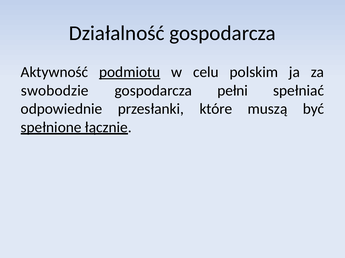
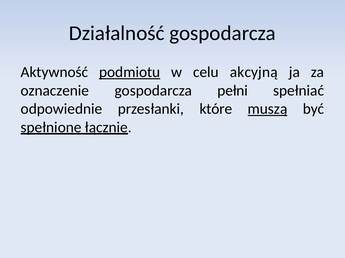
polskim: polskim -> akcyjną
swobodzie: swobodzie -> oznaczenie
muszą underline: none -> present
